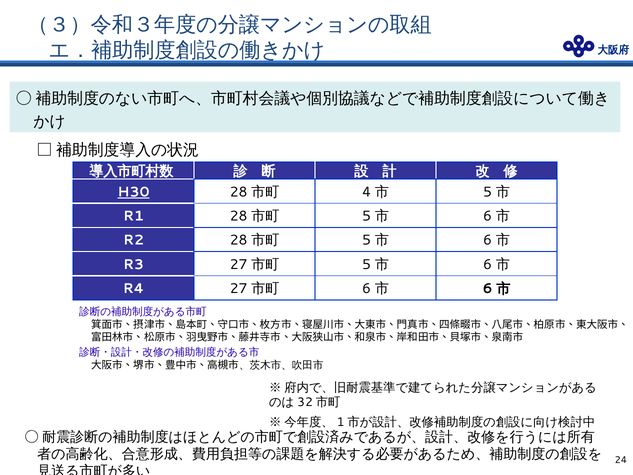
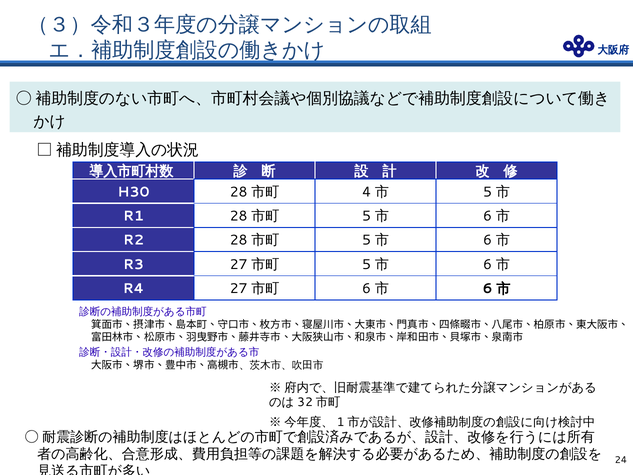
H30 underline: present -> none
